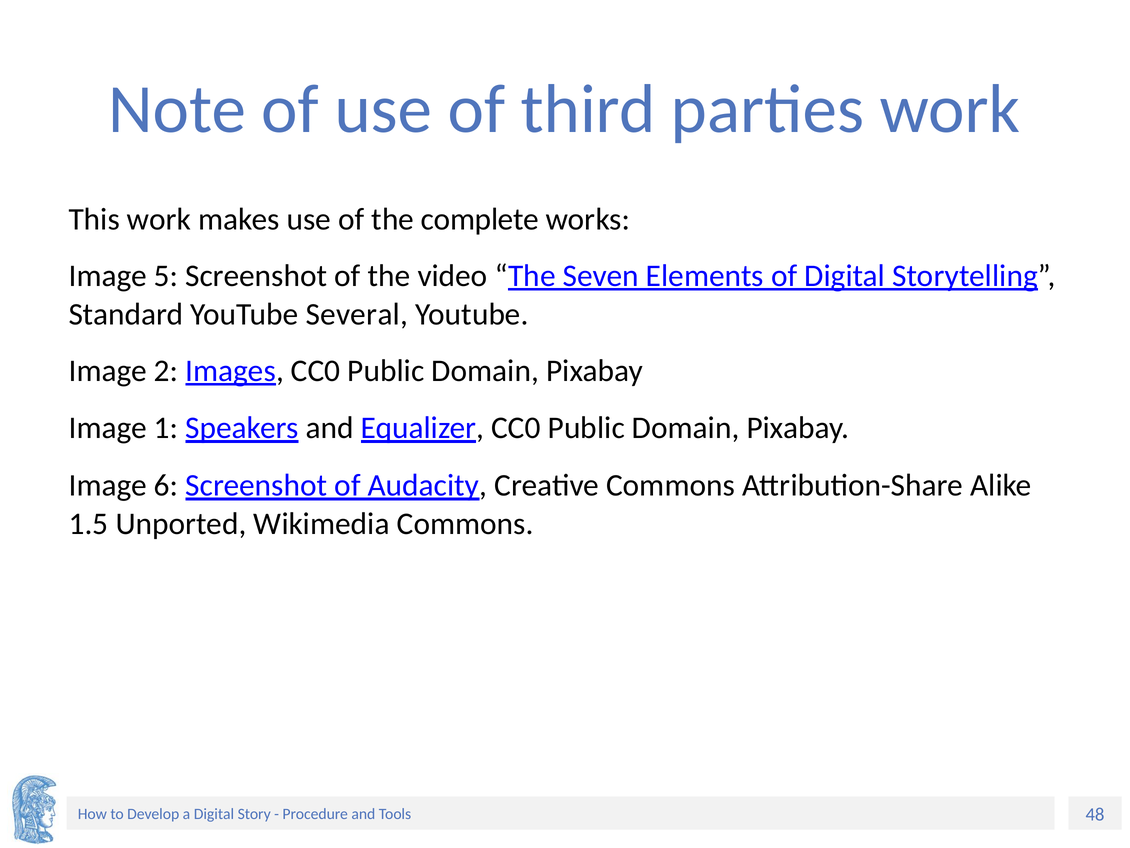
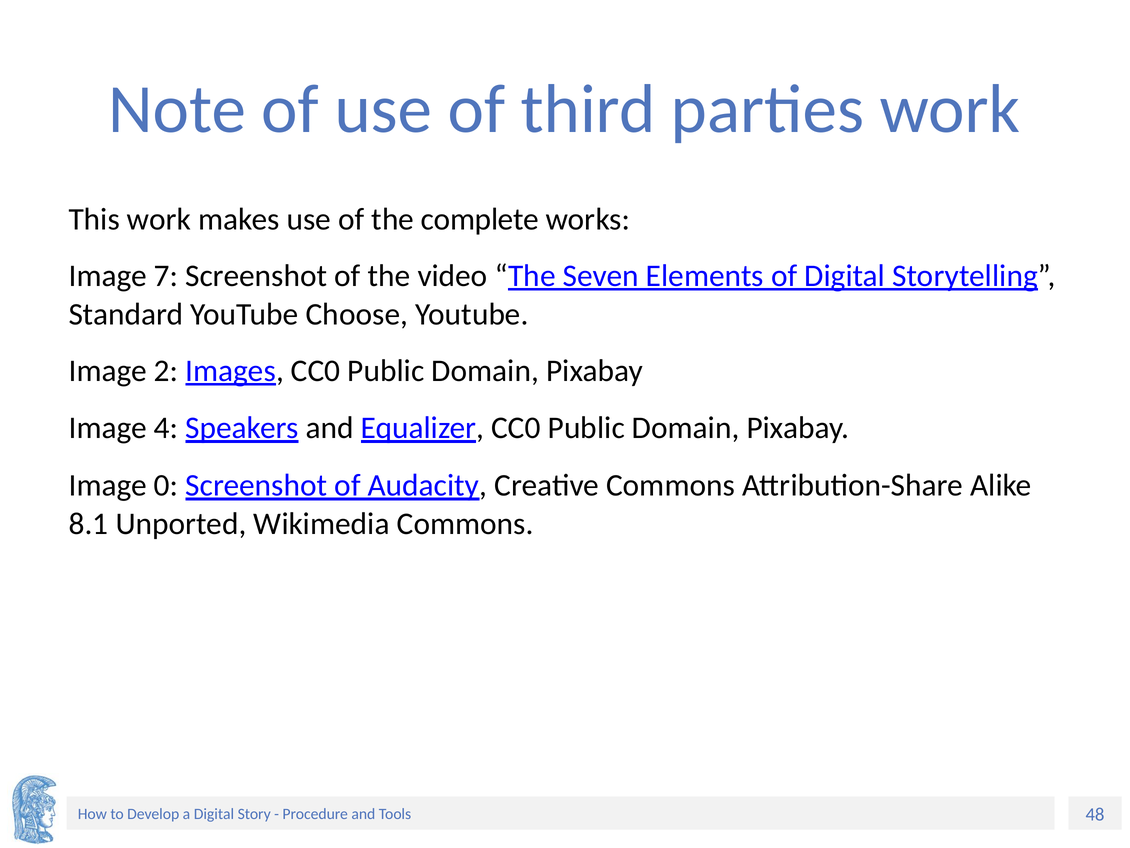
5: 5 -> 7
Several: Several -> Choose
1: 1 -> 4
6: 6 -> 0
1.5: 1.5 -> 8.1
